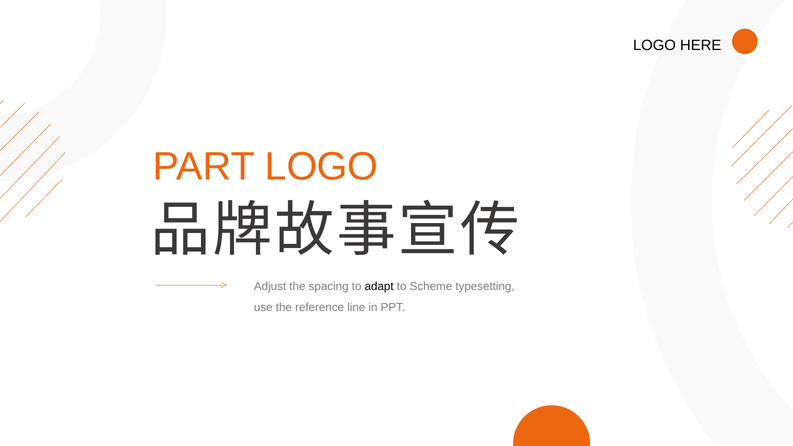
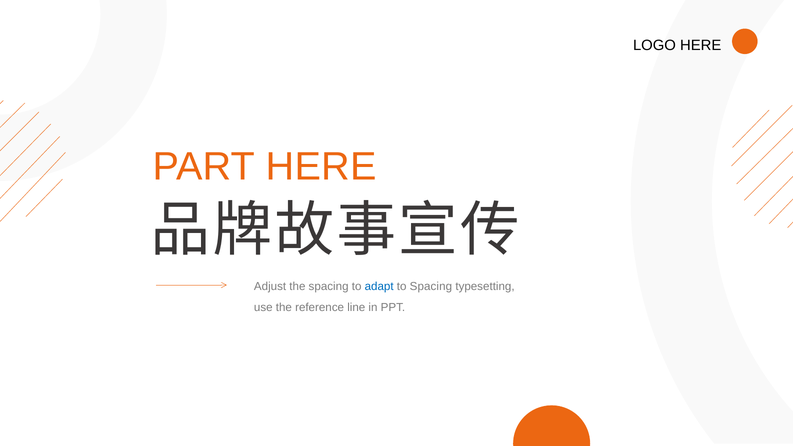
PART LOGO: LOGO -> HERE
adapt colour: black -> blue
to Scheme: Scheme -> Spacing
